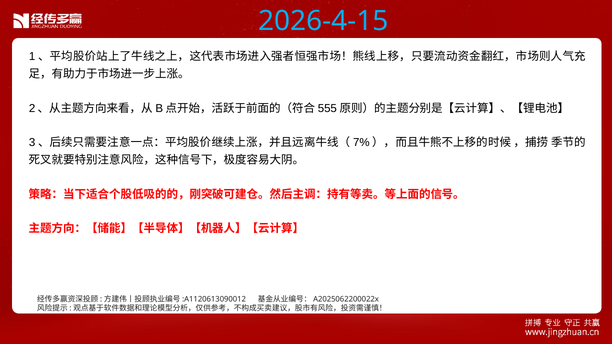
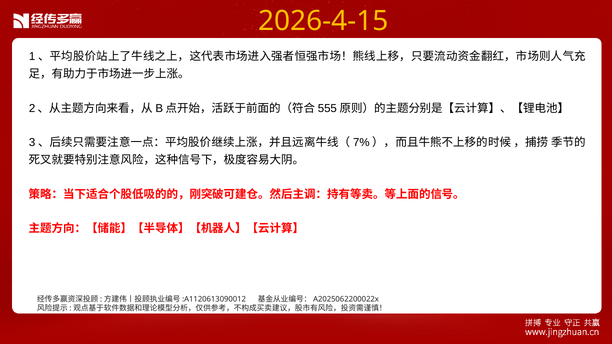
2026-4-15 colour: light blue -> yellow
